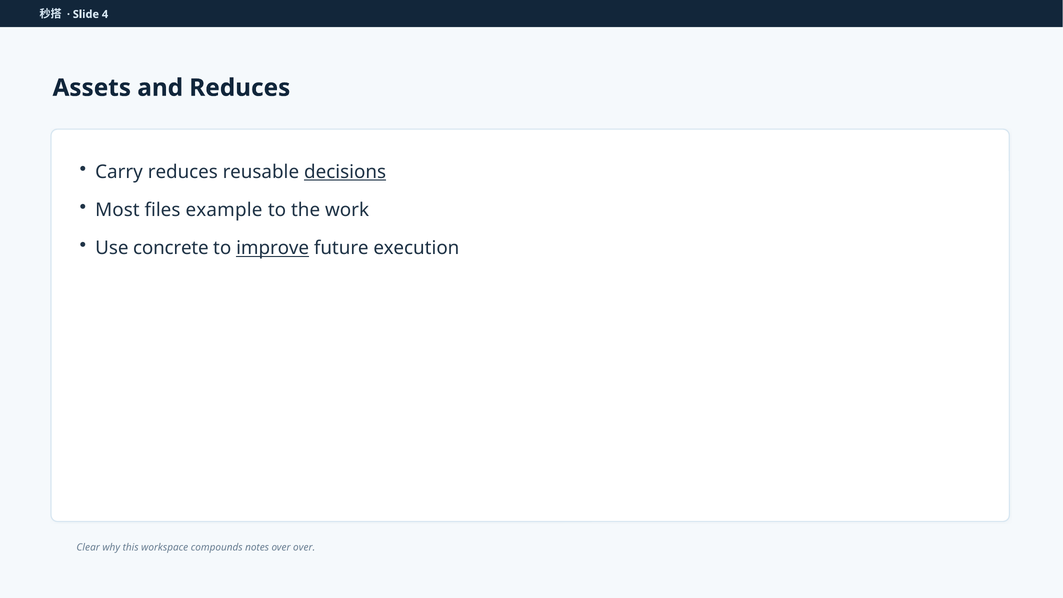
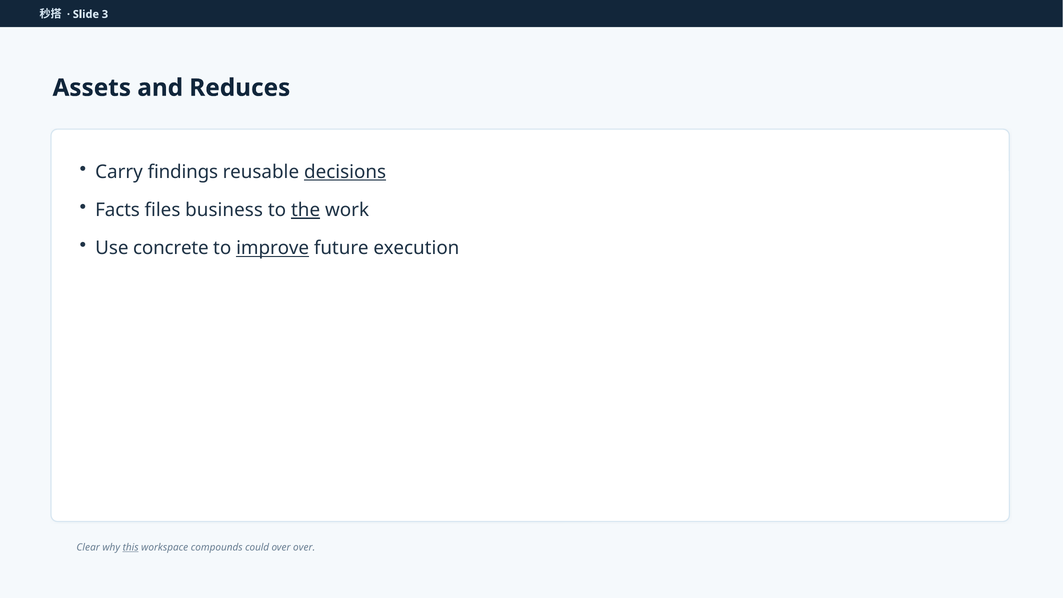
4: 4 -> 3
Carry reduces: reduces -> findings
Most: Most -> Facts
example: example -> business
the underline: none -> present
this underline: none -> present
notes: notes -> could
